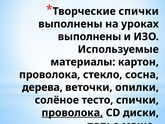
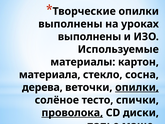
Творческие спички: спички -> опилки
проволока at (50, 75): проволока -> материала
опилки at (137, 87) underline: none -> present
